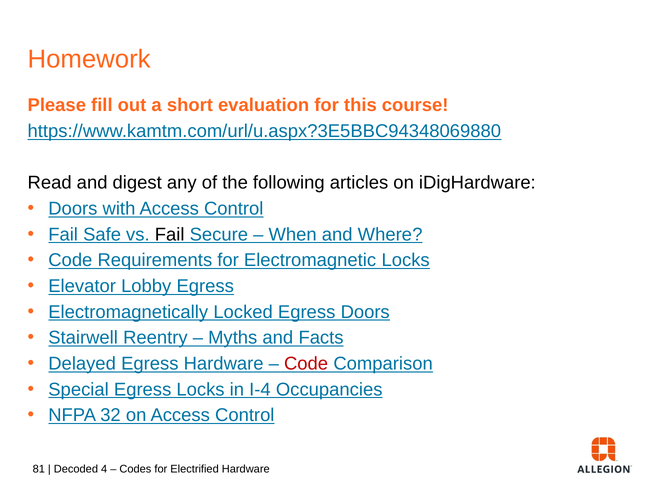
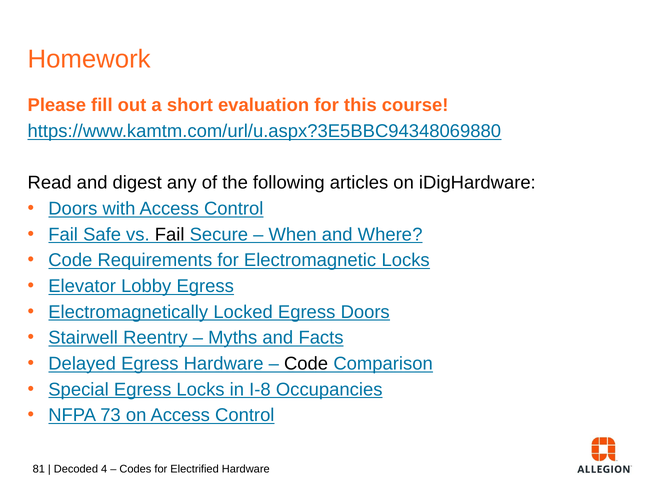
Code at (306, 363) colour: red -> black
I-4: I-4 -> I-8
32: 32 -> 73
